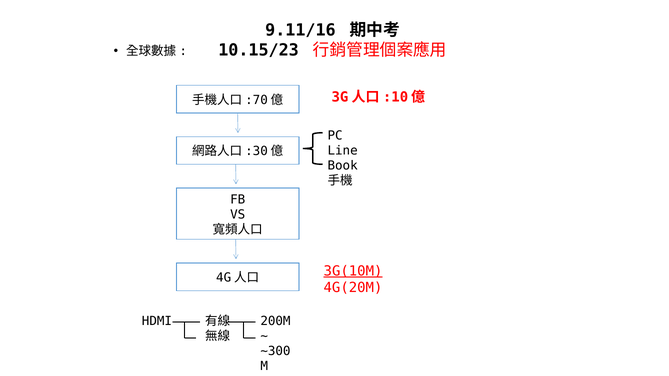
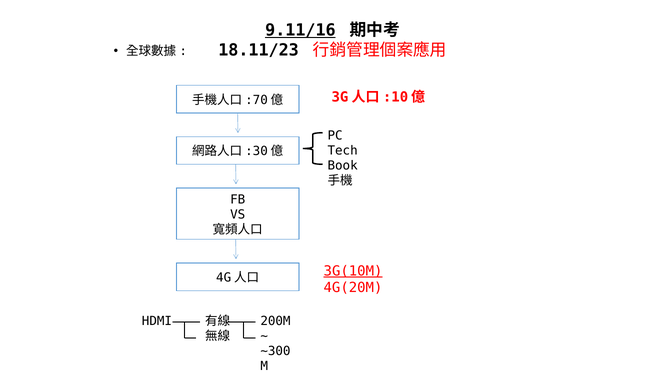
9.11/16 underline: none -> present
10.15/23: 10.15/23 -> 18.11/23
Line: Line -> Tech
